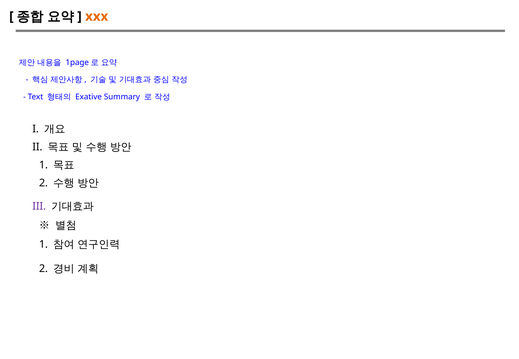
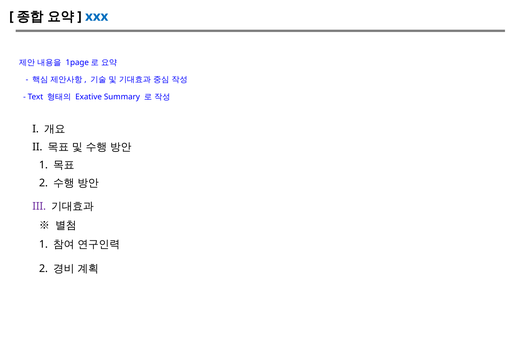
xxx colour: orange -> blue
